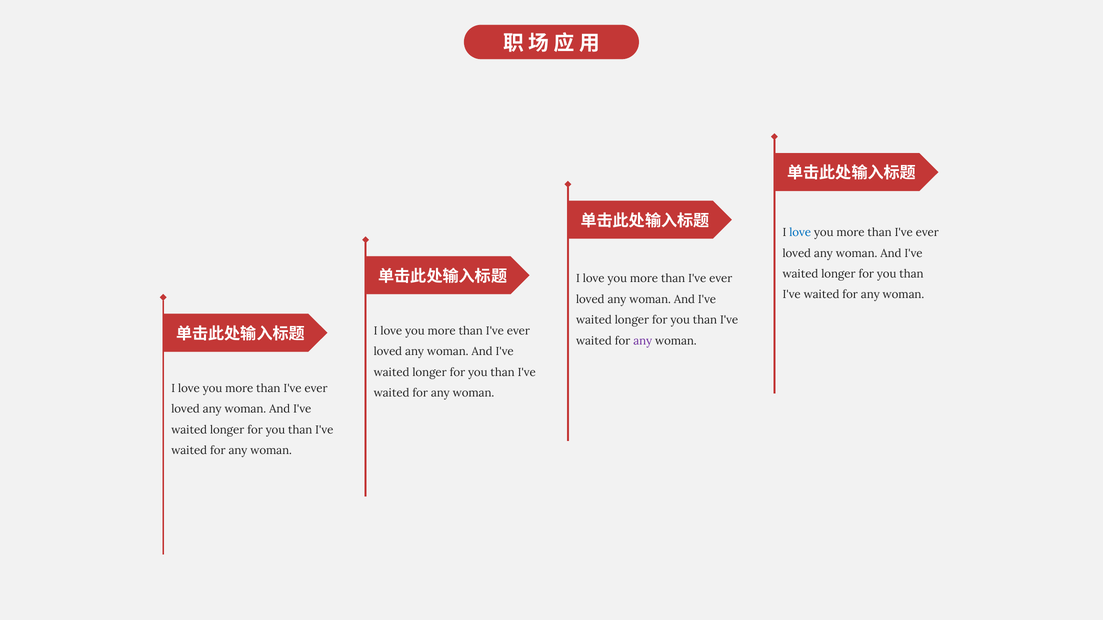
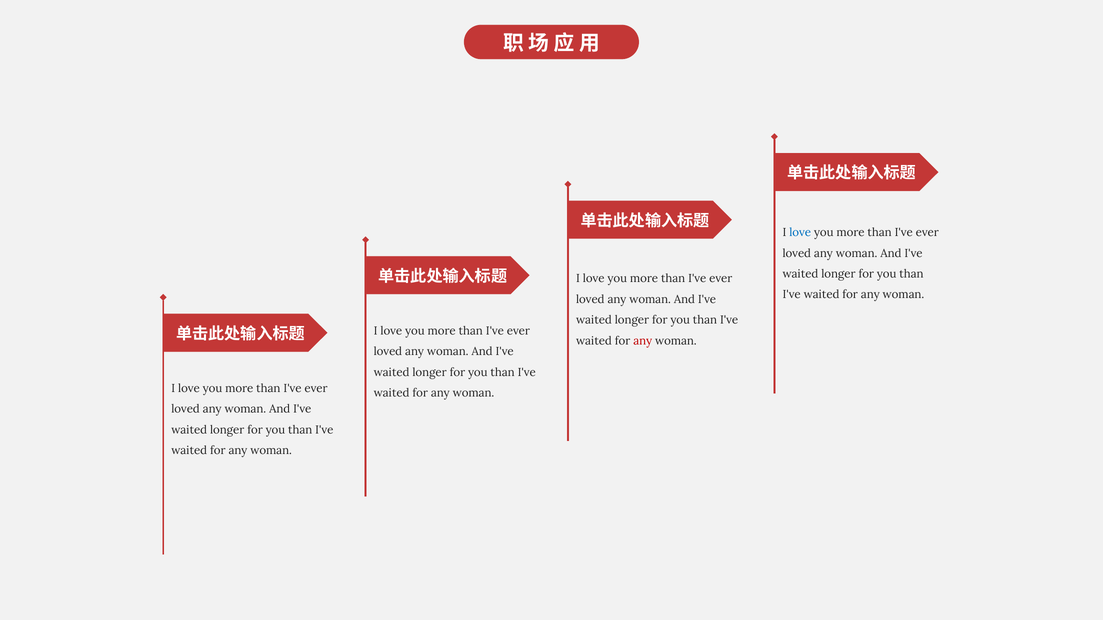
any at (643, 341) colour: purple -> red
